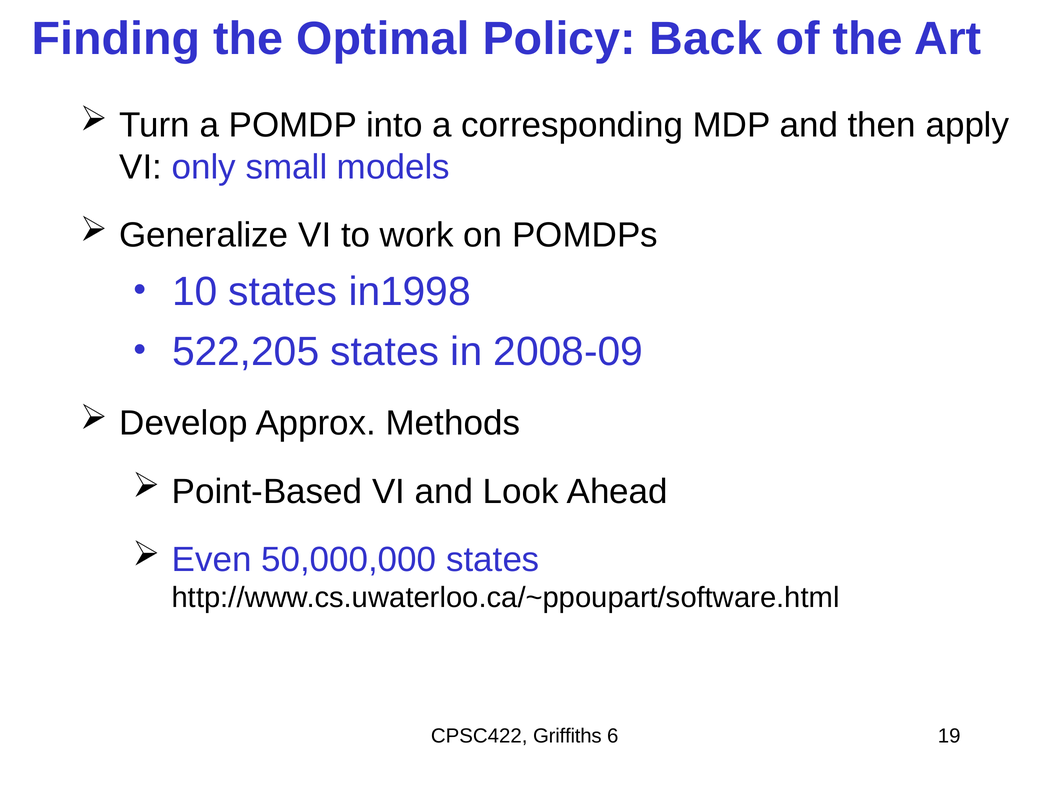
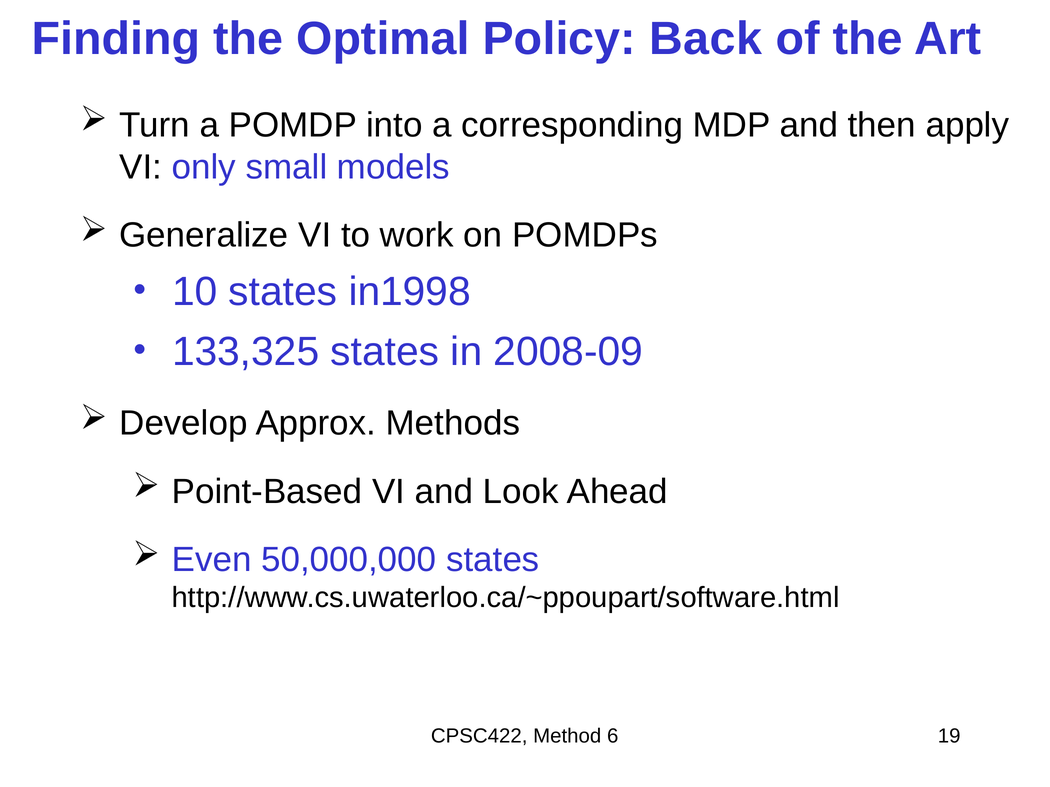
522,205: 522,205 -> 133,325
Griffiths: Griffiths -> Method
